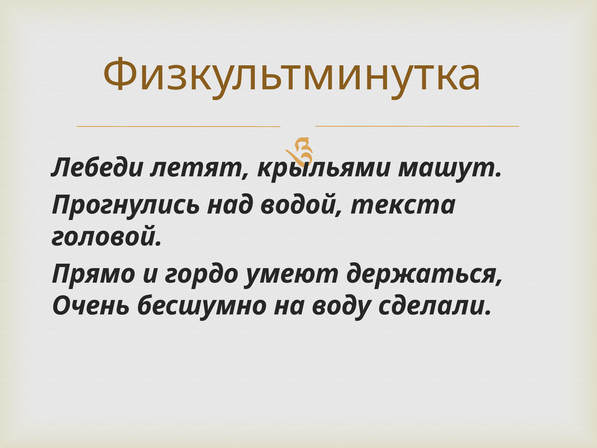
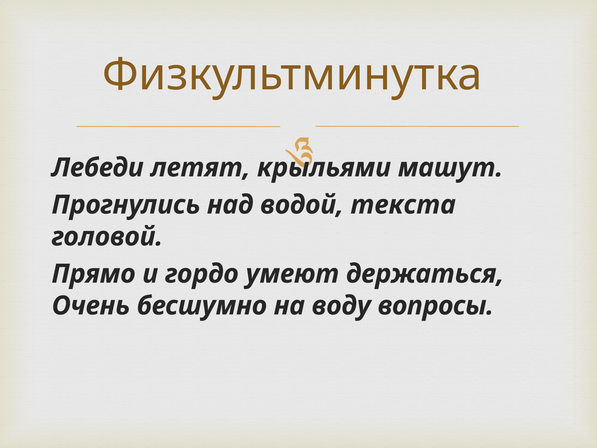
сделали: сделали -> вопросы
